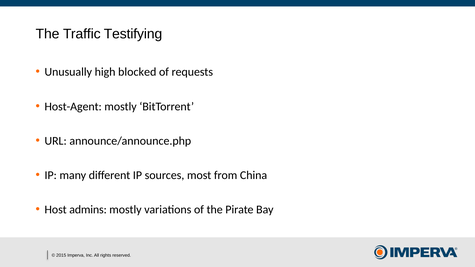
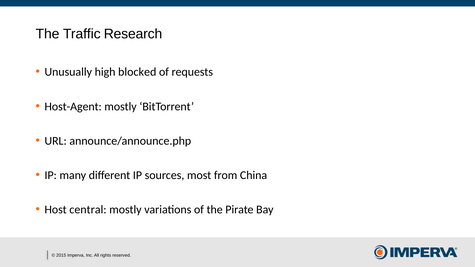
Testifying: Testifying -> Research
admins: admins -> central
